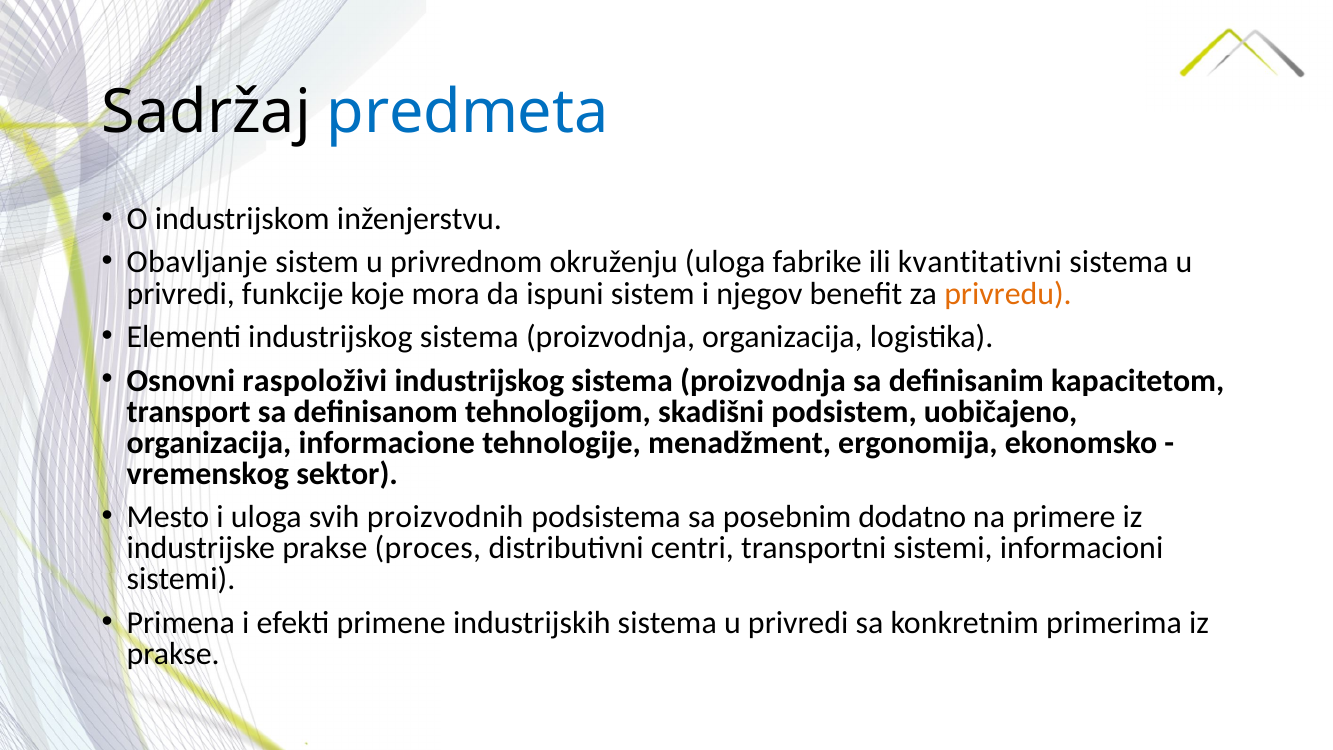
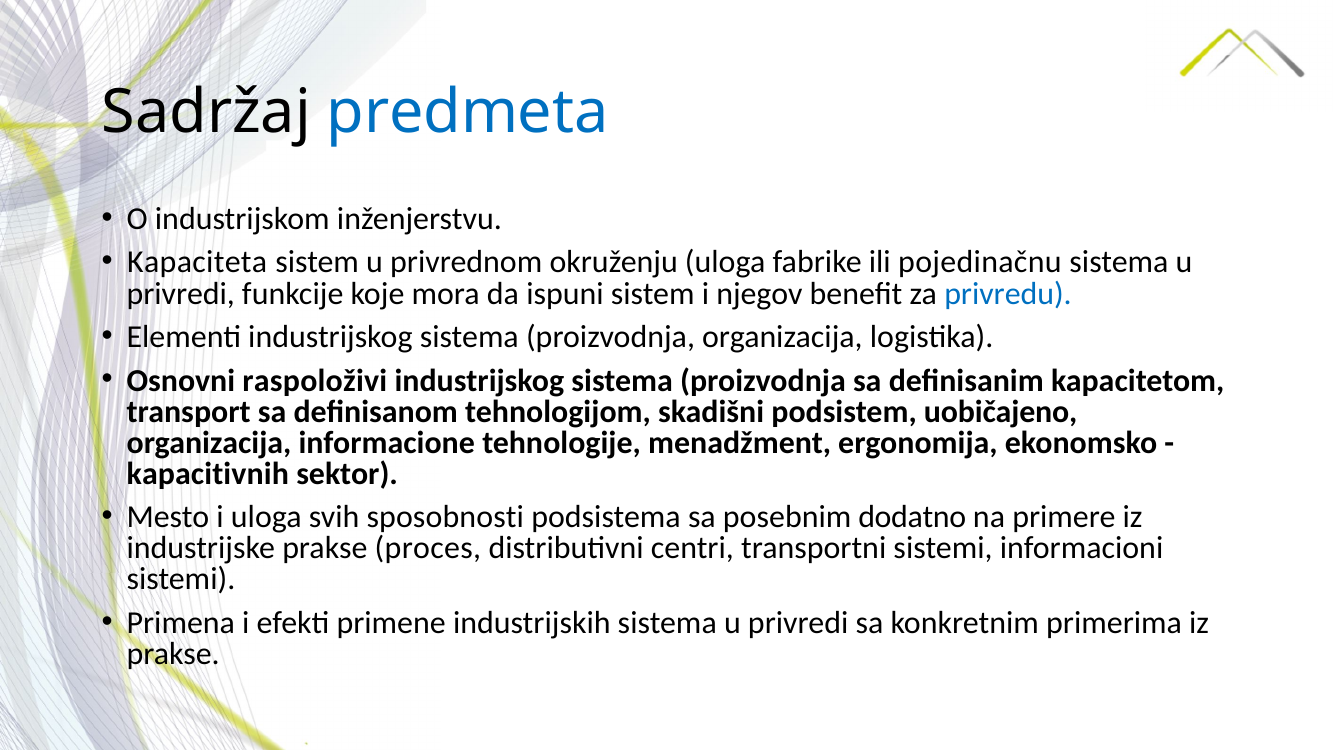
Obavljanje: Obavljanje -> Kapaciteta
kvantitativni: kvantitativni -> pojedinačnu
privredu colour: orange -> blue
vremenskog: vremenskog -> kapacitivnih
proizvodnih: proizvodnih -> sposobnosti
